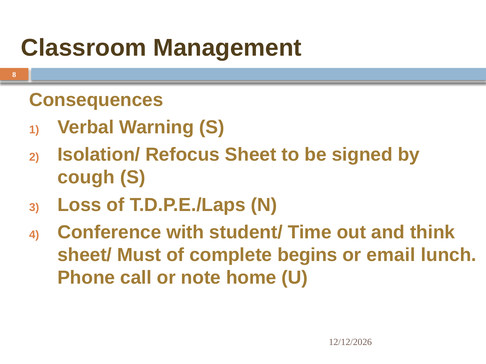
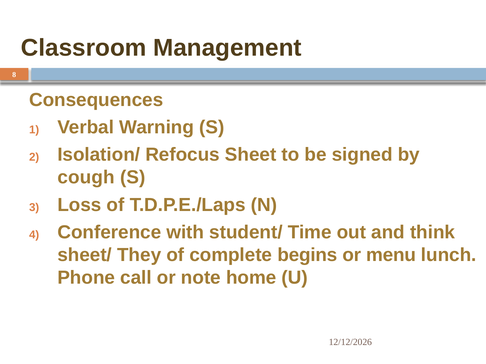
Must: Must -> They
email: email -> menu
